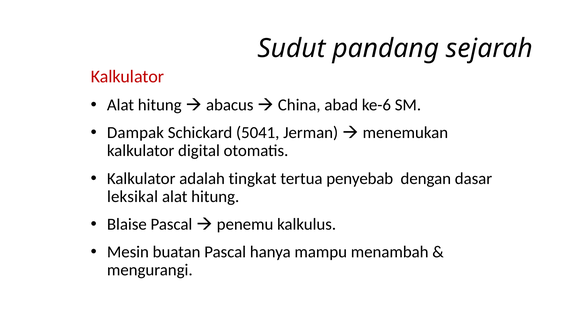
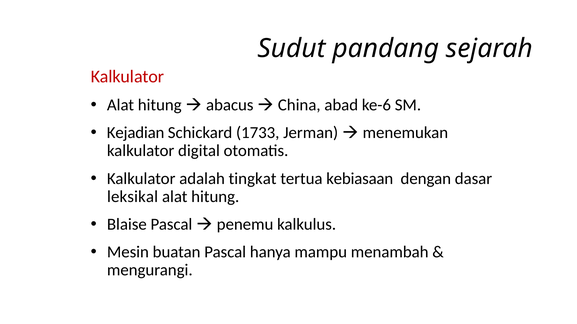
Dampak: Dampak -> Kejadian
5041: 5041 -> 1733
penyebab: penyebab -> kebiasaan
